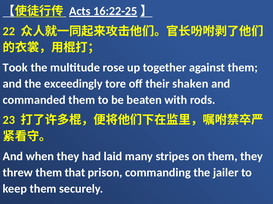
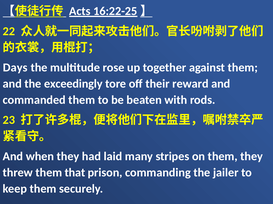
Took: Took -> Days
shaken: shaken -> reward
